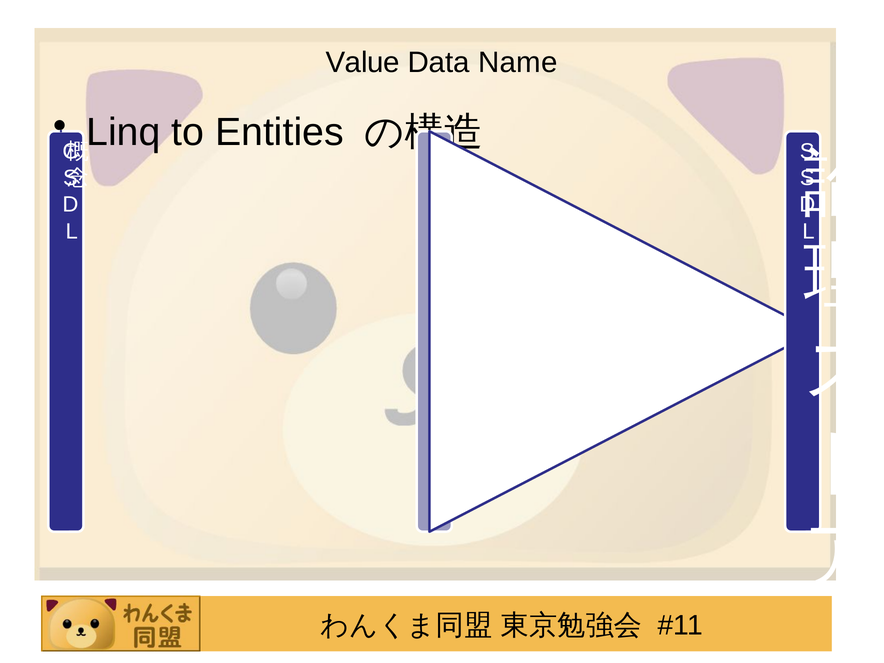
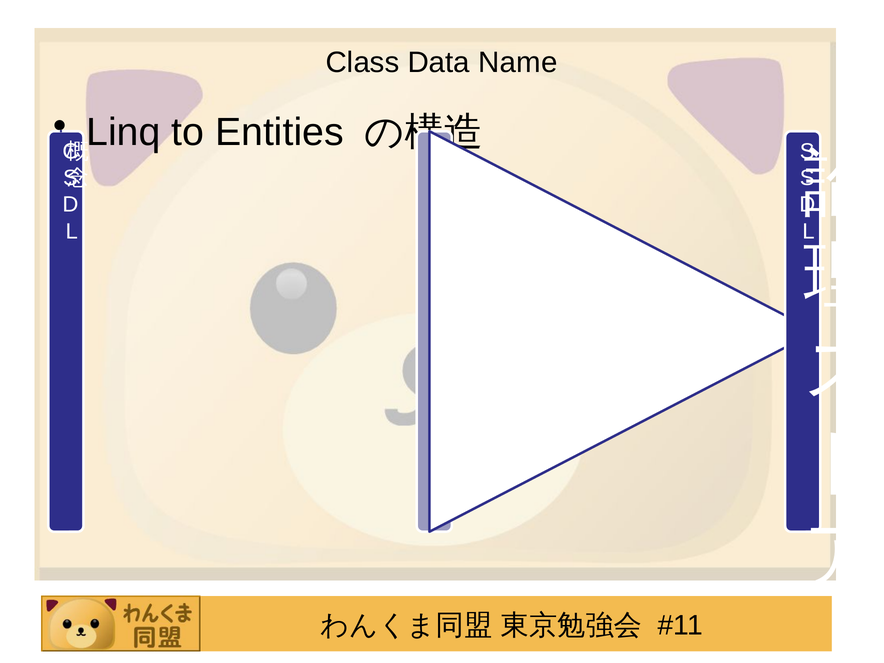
Value: Value -> Class
